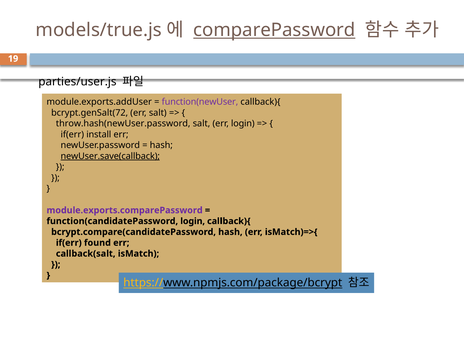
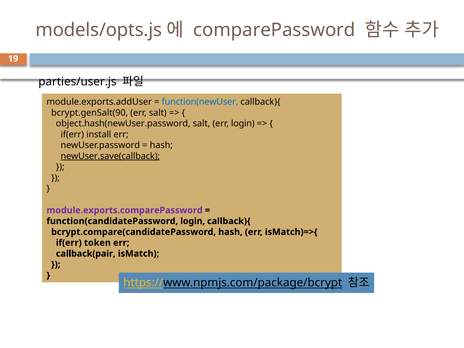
models/true.js: models/true.js -> models/opts.js
comparePassword underline: present -> none
function(newUser colour: purple -> blue
bcrypt.genSalt(72: bcrypt.genSalt(72 -> bcrypt.genSalt(90
throw.hash(newUser.password: throw.hash(newUser.password -> object.hash(newUser.password
found: found -> token
callback(salt: callback(salt -> callback(pair
